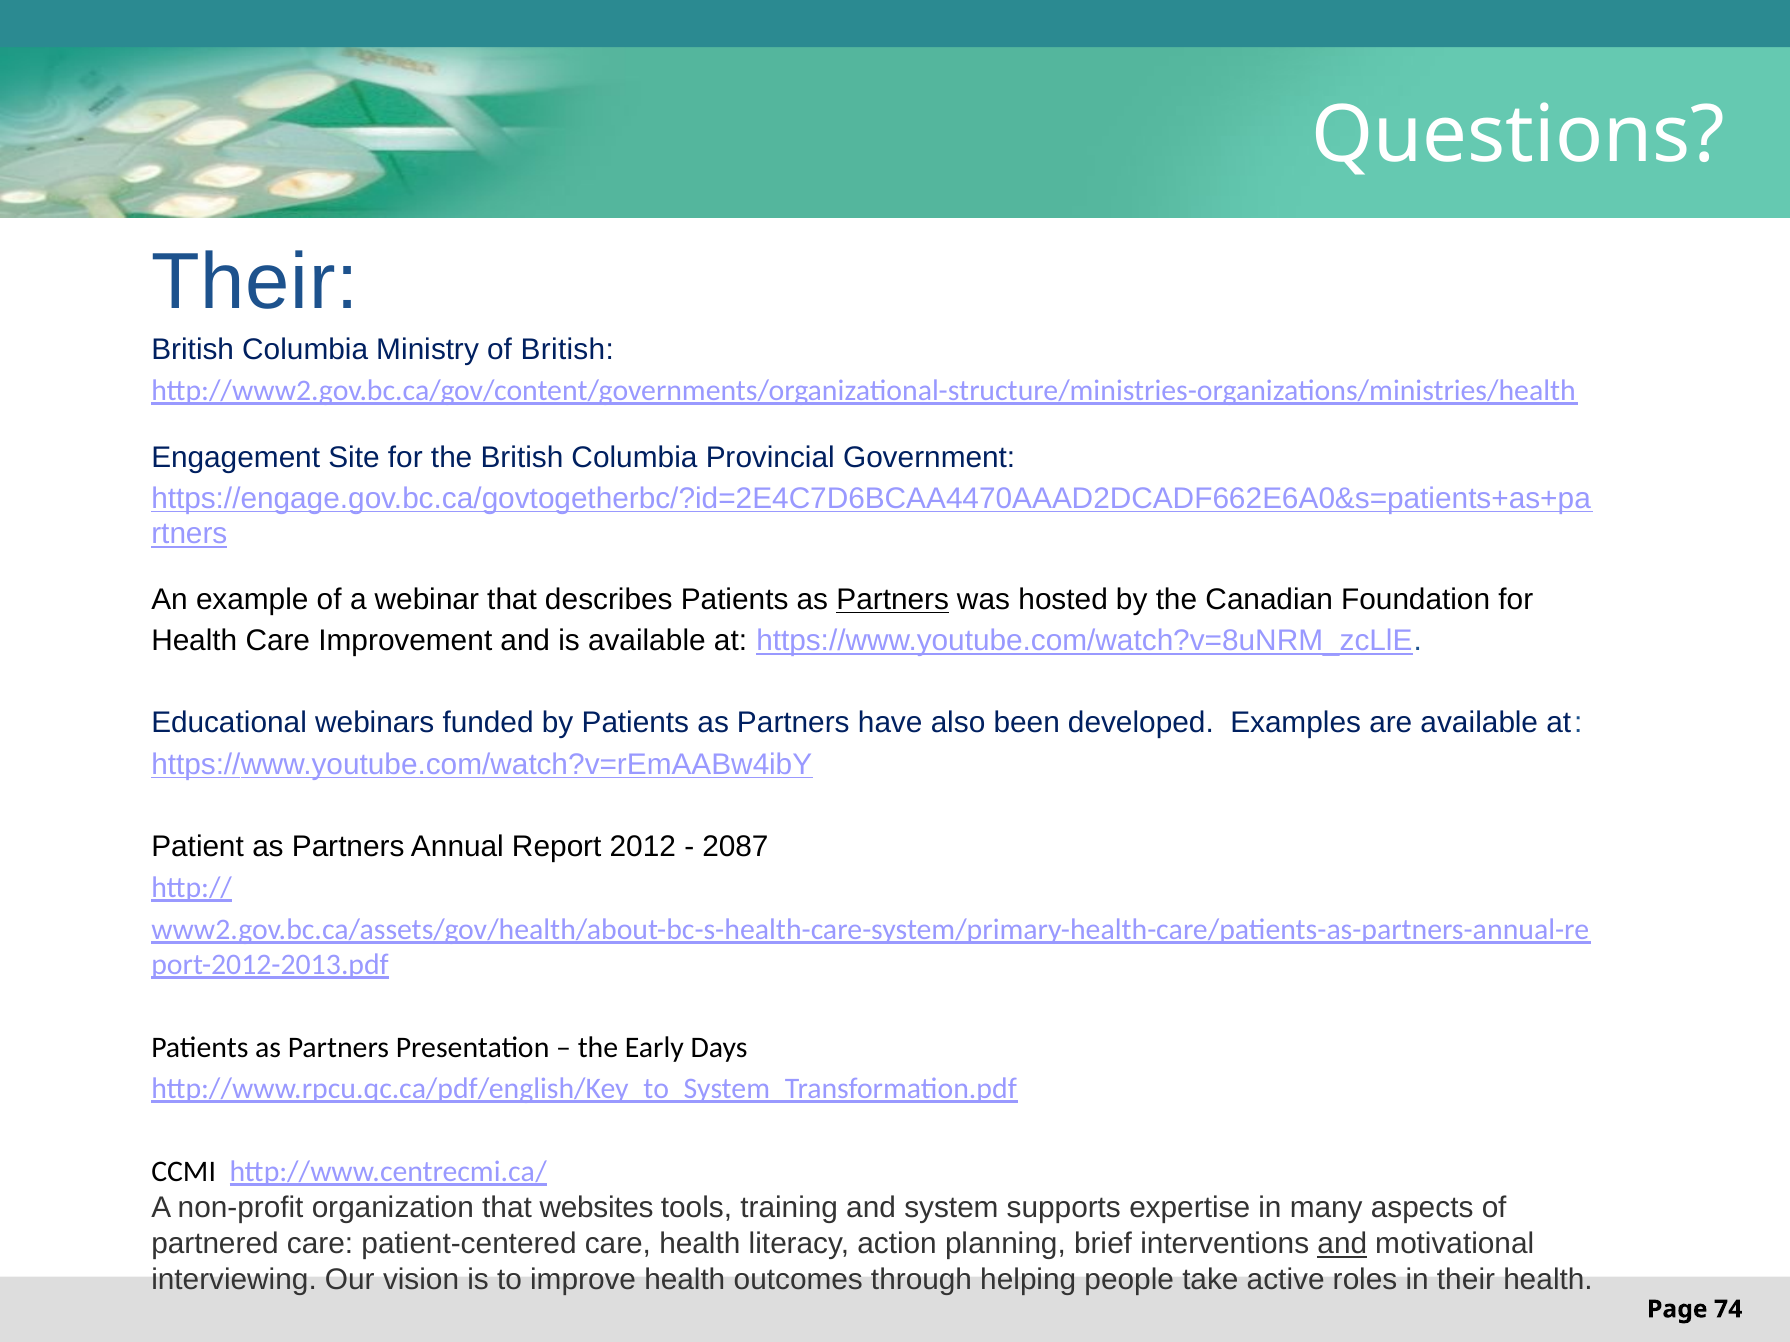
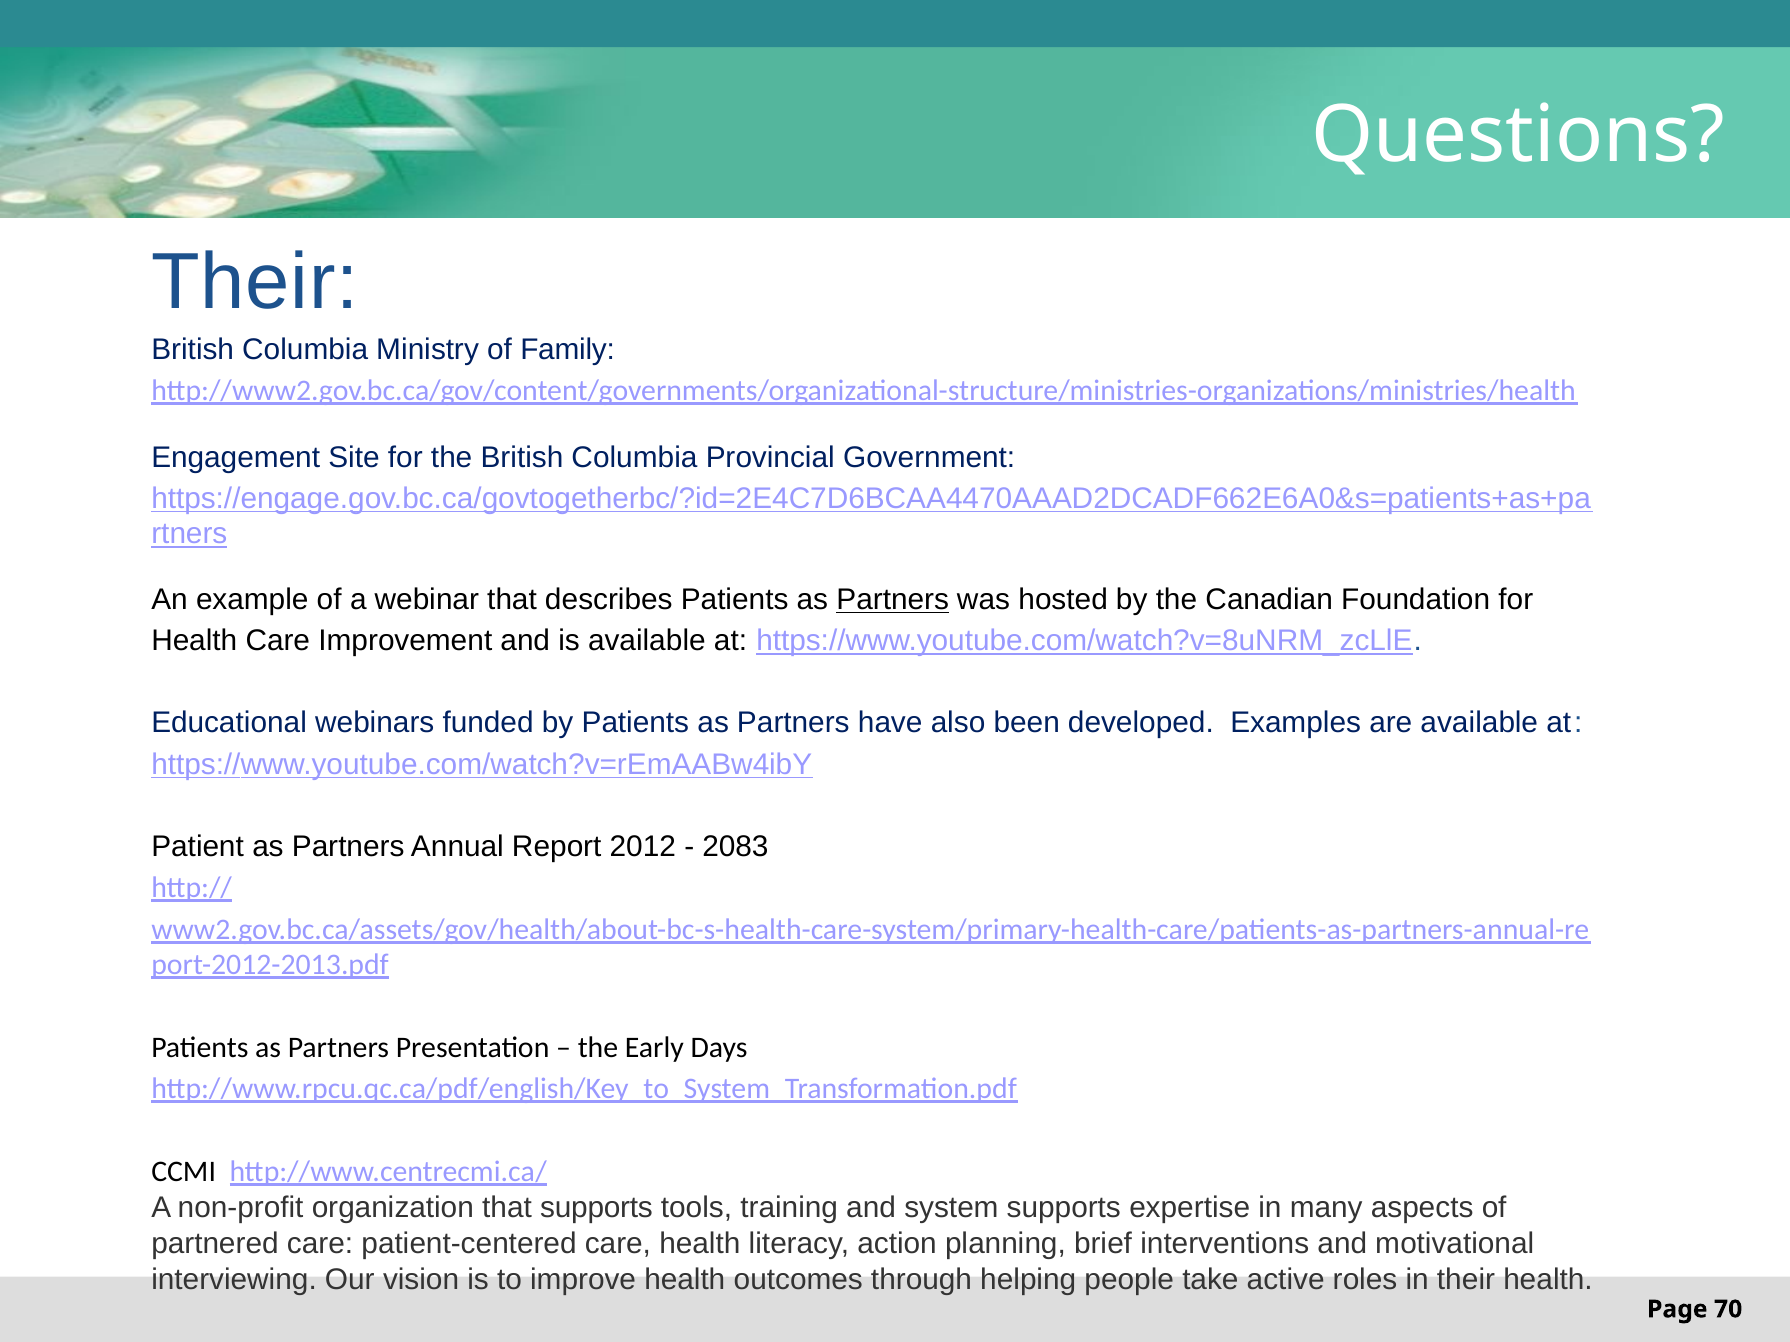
of British: British -> Family
2087: 2087 -> 2083
that websites: websites -> supports
and at (1342, 1244) underline: present -> none
74: 74 -> 70
